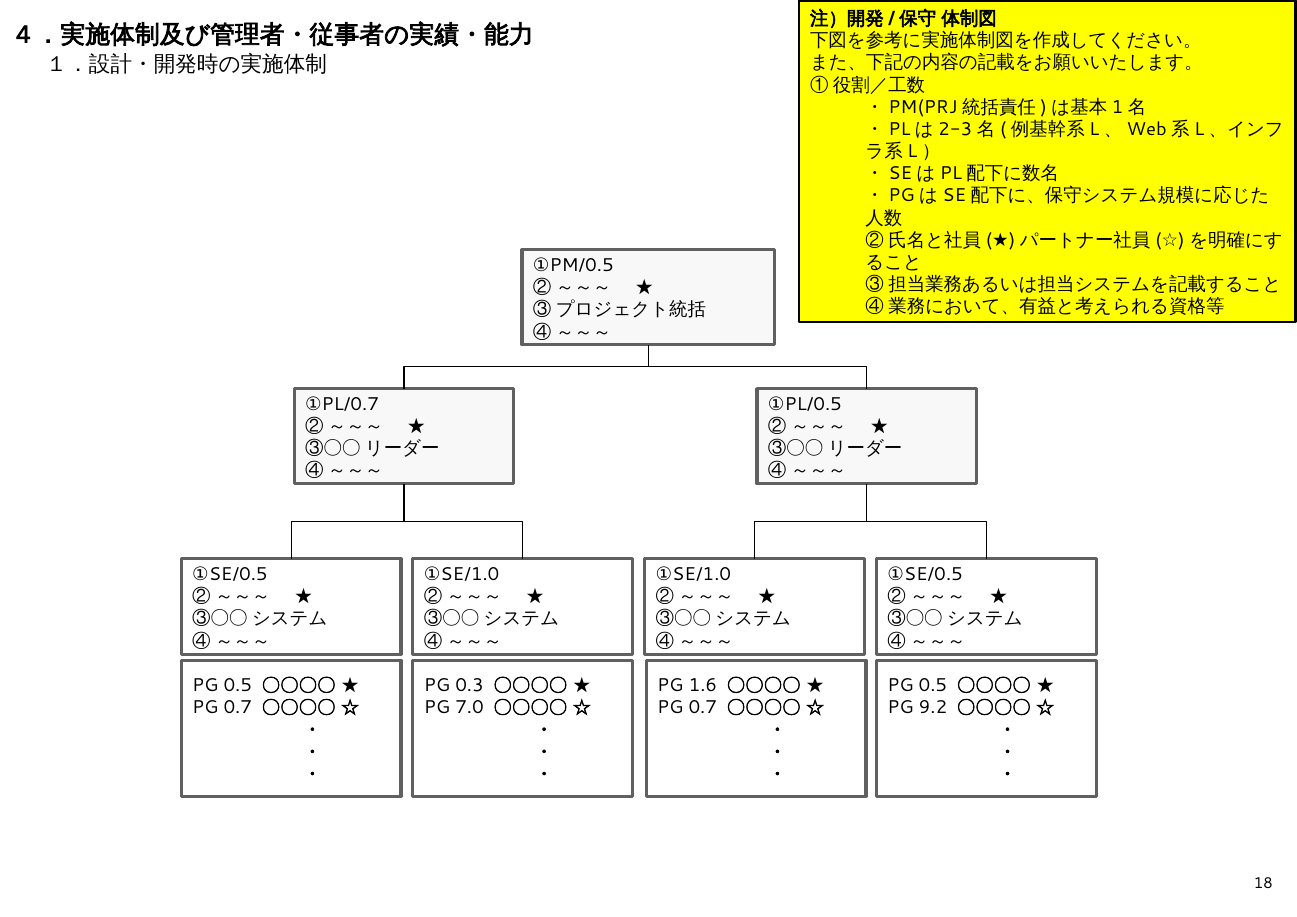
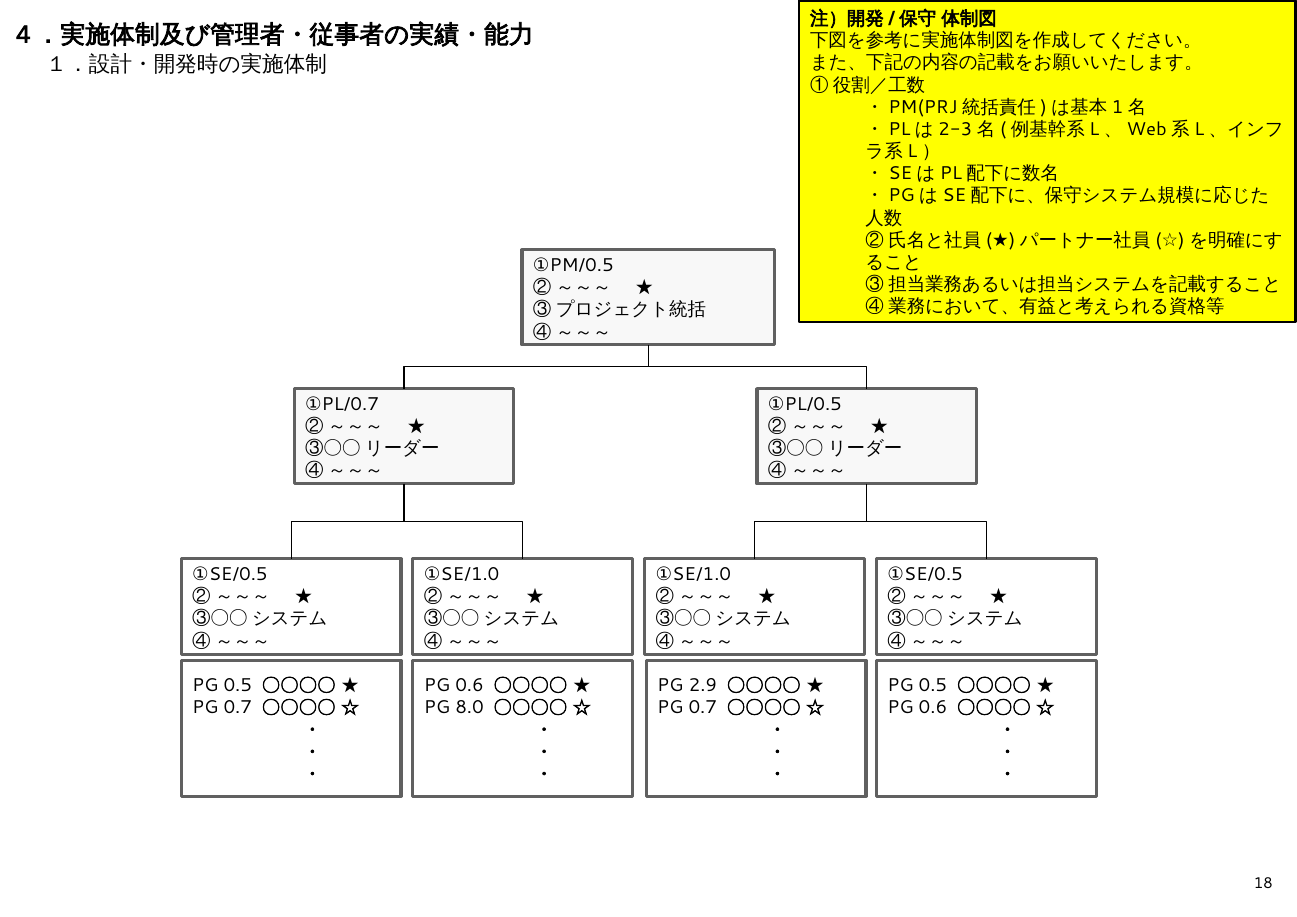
0.3 at (470, 685): 0.3 -> 0.6
1.6: 1.6 -> 2.9
7.0: 7.0 -> 8.0
9.2 at (933, 708): 9.2 -> 0.6
